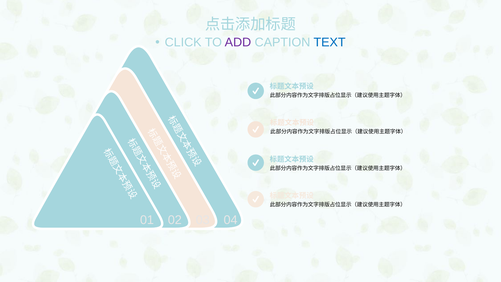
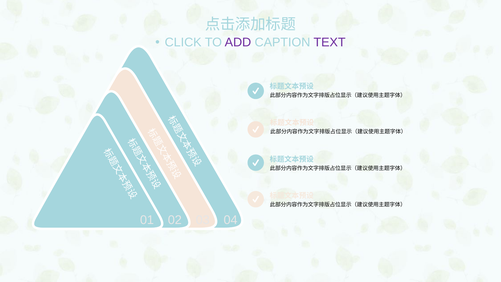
TEXT colour: blue -> purple
